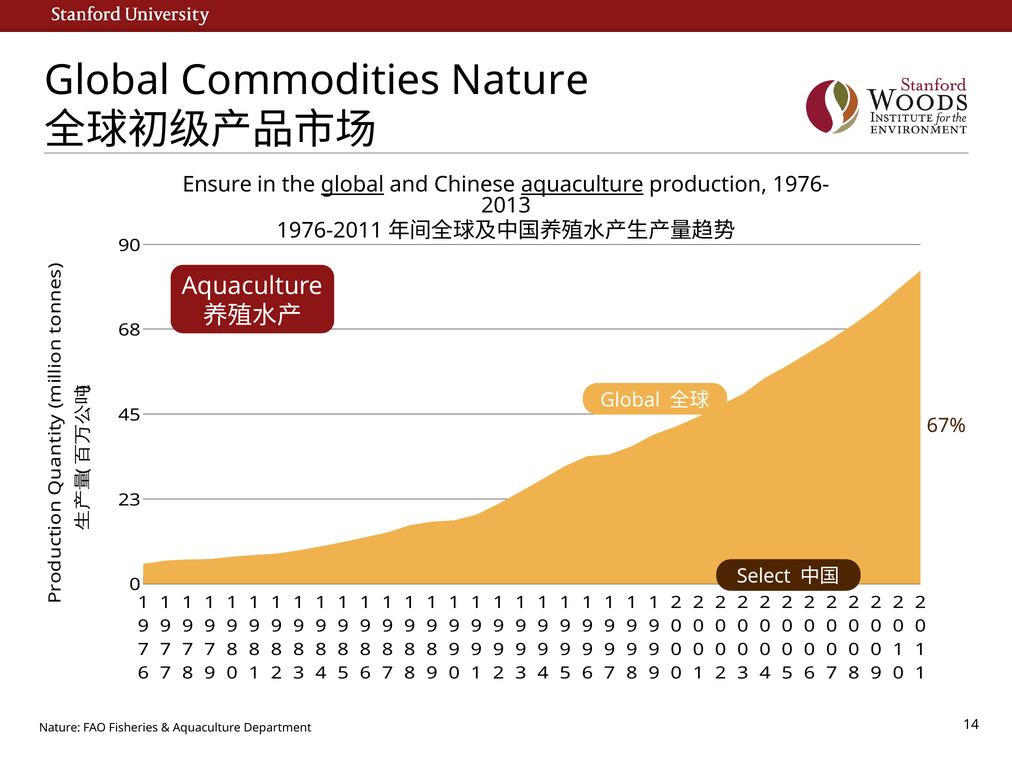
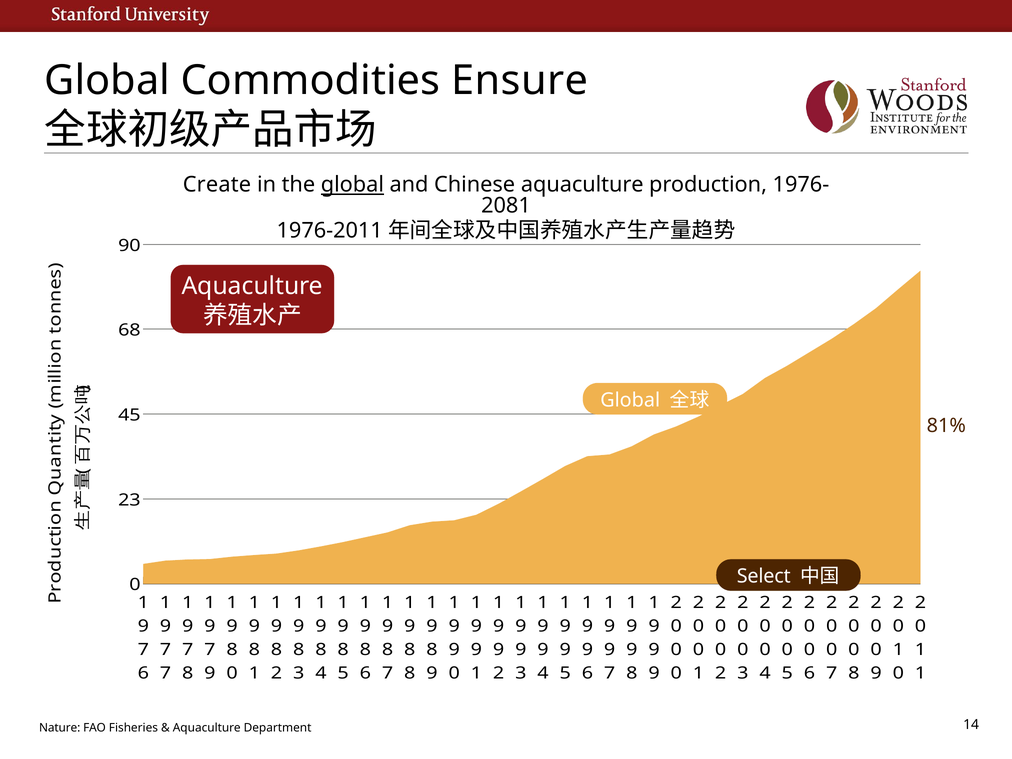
Commodities Nature: Nature -> Ensure
Ensure: Ensure -> Create
aquaculture at (582, 185) underline: present -> none
2013: 2013 -> 2081
67%: 67% -> 81%
